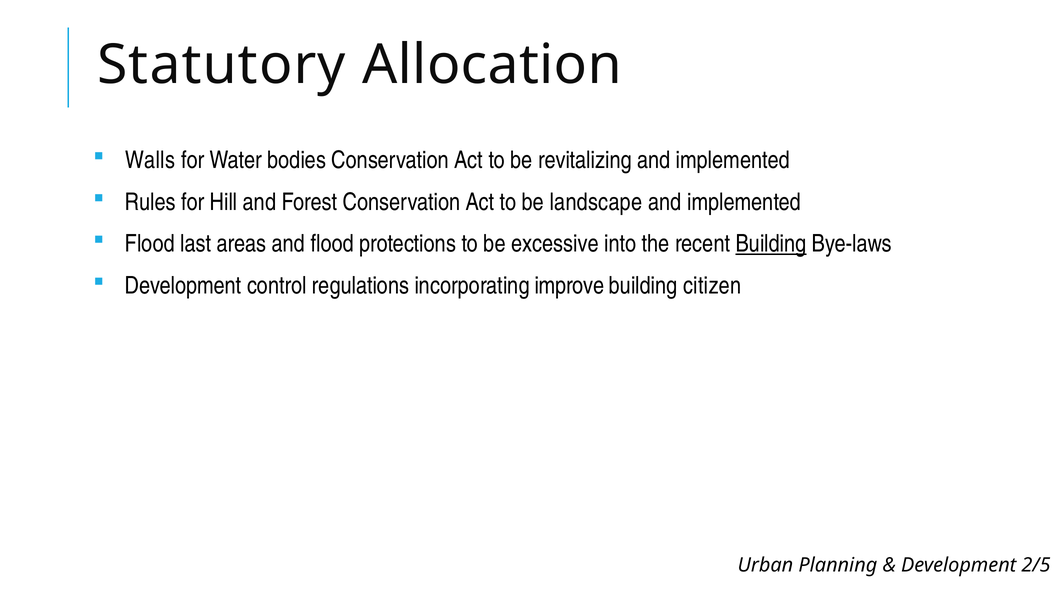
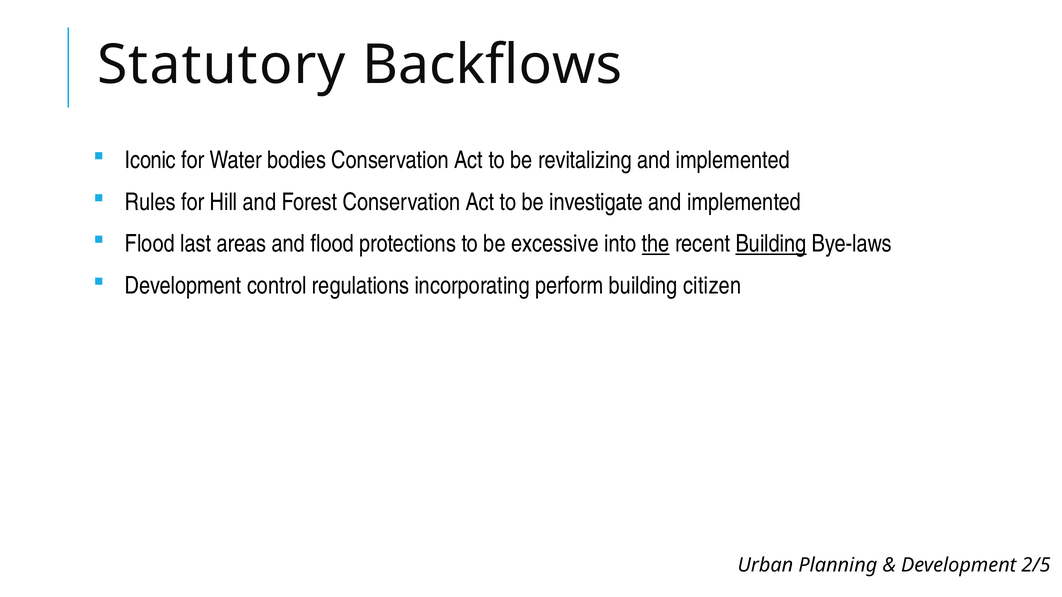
Allocation: Allocation -> Backflows
Walls: Walls -> Iconic
landscape: landscape -> investigate
the underline: none -> present
improve: improve -> perform
